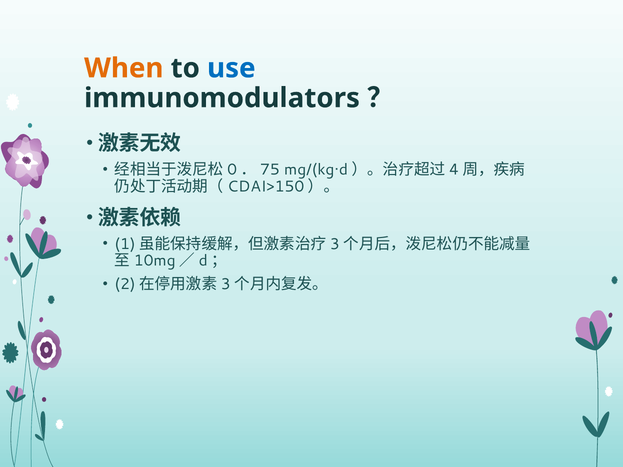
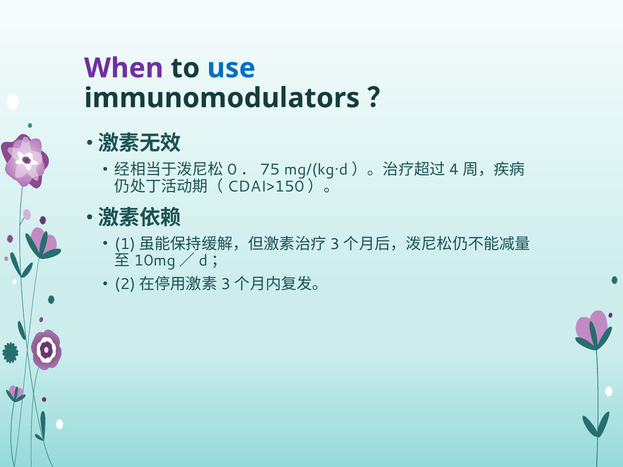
When colour: orange -> purple
